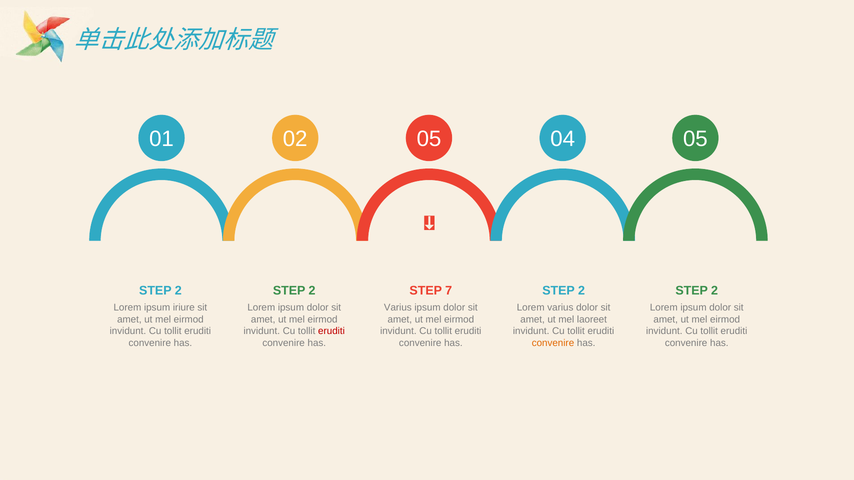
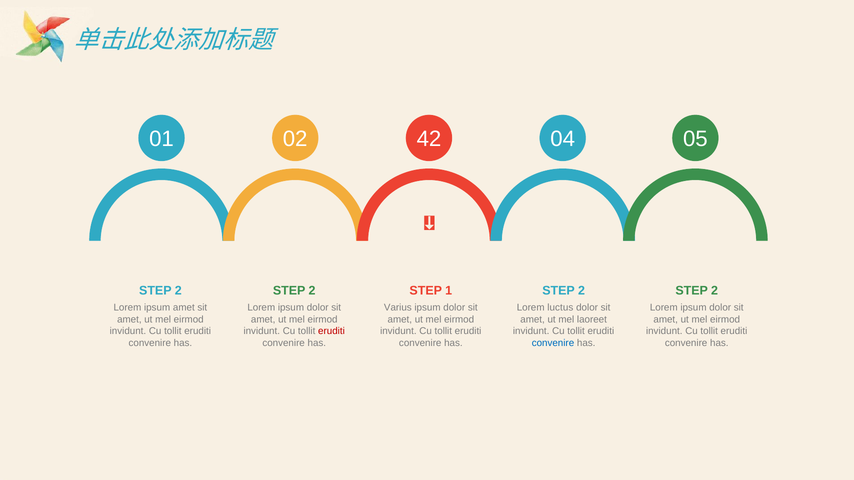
02 05: 05 -> 42
7: 7 -> 1
ipsum iriure: iriure -> amet
Lorem varius: varius -> luctus
convenire at (553, 343) colour: orange -> blue
